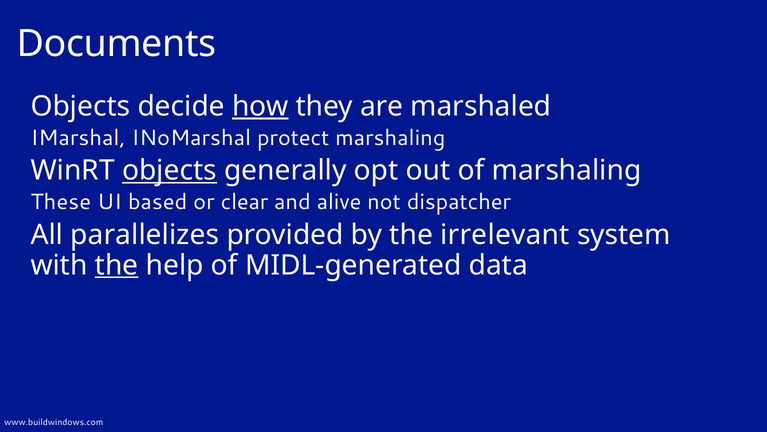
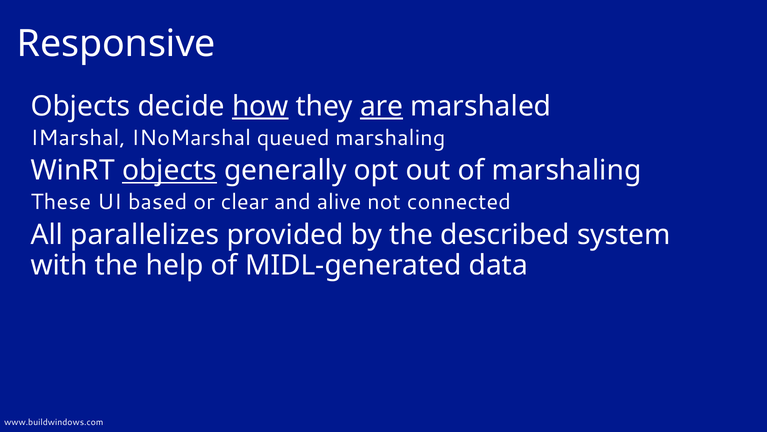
Documents: Documents -> Responsive
are underline: none -> present
protect: protect -> queued
dispatcher: dispatcher -> connected
irrelevant: irrelevant -> described
the at (117, 265) underline: present -> none
